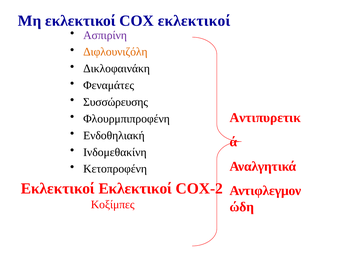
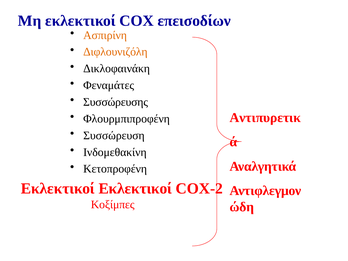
COX εκλεκτικοί: εκλεκτικοί -> επεισοδίων
Ασπιρίνη colour: purple -> orange
Ενδοθηλιακή: Ενδοθηλιακή -> Συσσώρευση
